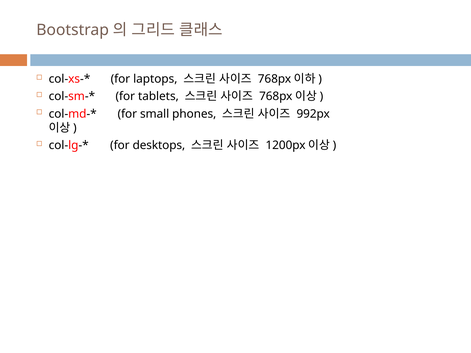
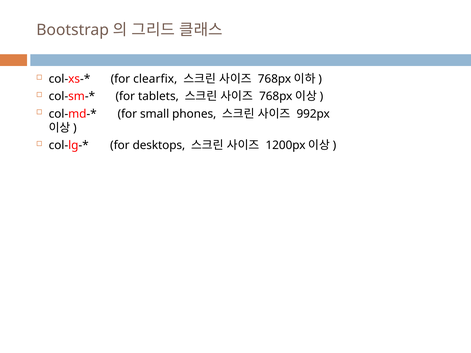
laptops: laptops -> clearfix
